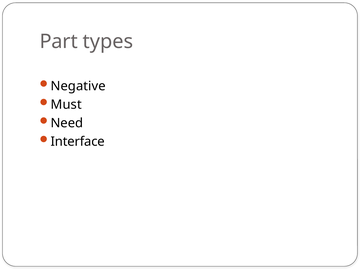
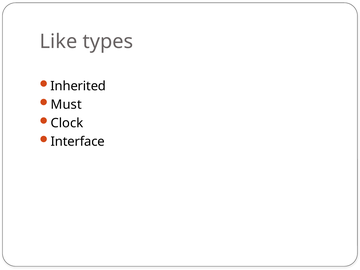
Part: Part -> Like
Negative: Negative -> Inherited
Need: Need -> Clock
